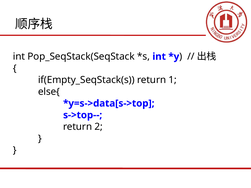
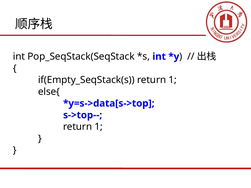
2 at (99, 127): 2 -> 1
